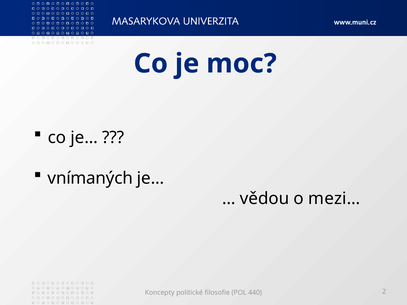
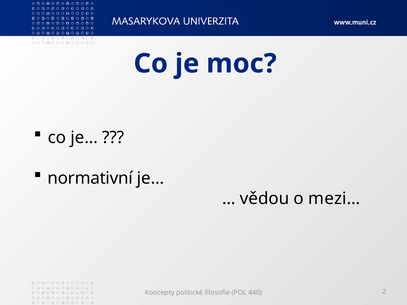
vnímaných: vnímaných -> normativní
